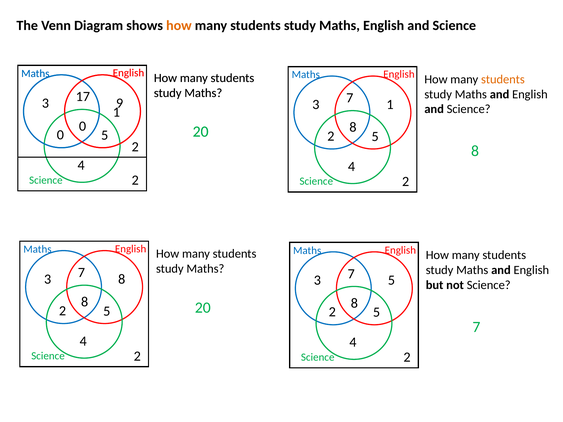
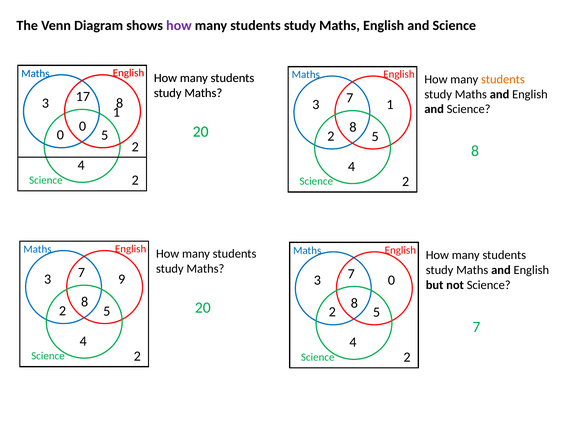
how at (179, 26) colour: orange -> purple
3 9: 9 -> 8
3 8: 8 -> 9
3 5: 5 -> 0
